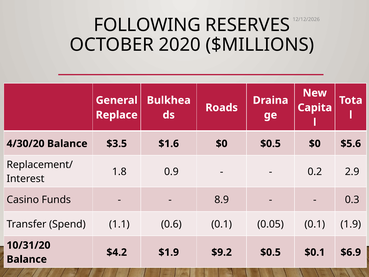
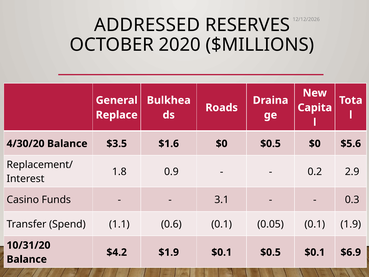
FOLLOWING: FOLLOWING -> ADDRESSED
8.9: 8.9 -> 3.1
$1.9 $9.2: $9.2 -> $0.1
